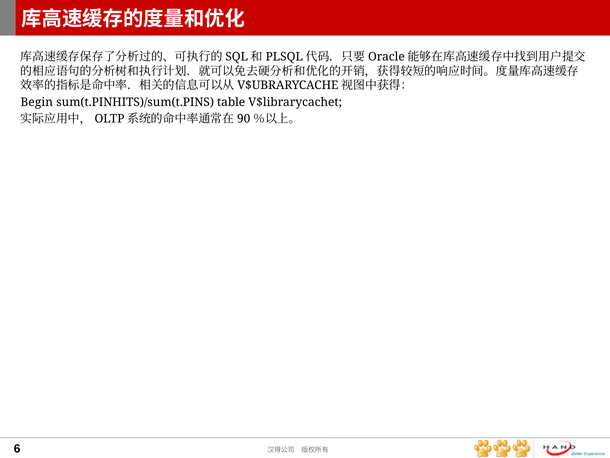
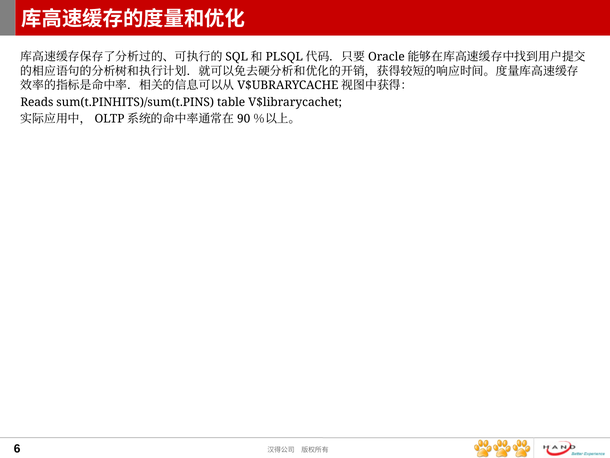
Begin: Begin -> Reads
